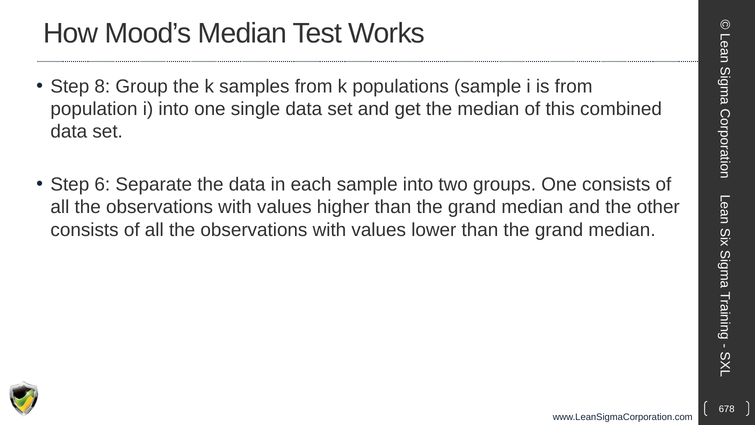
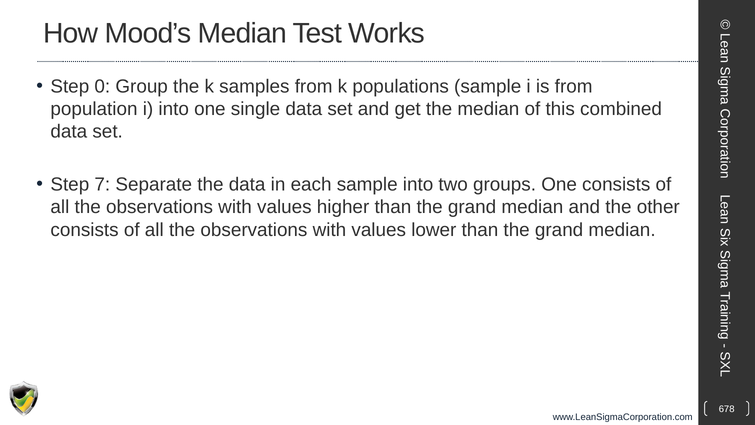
8: 8 -> 0
6: 6 -> 7
